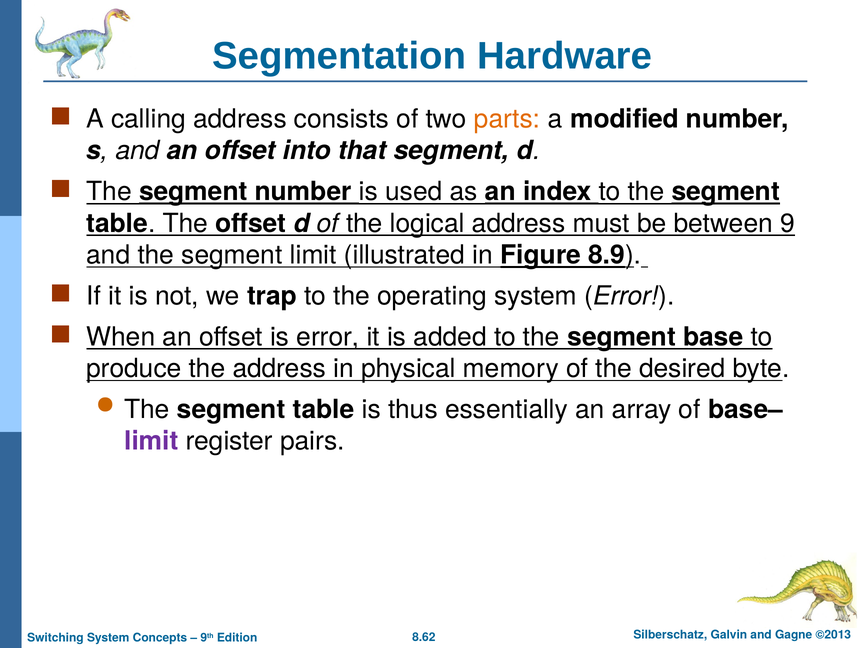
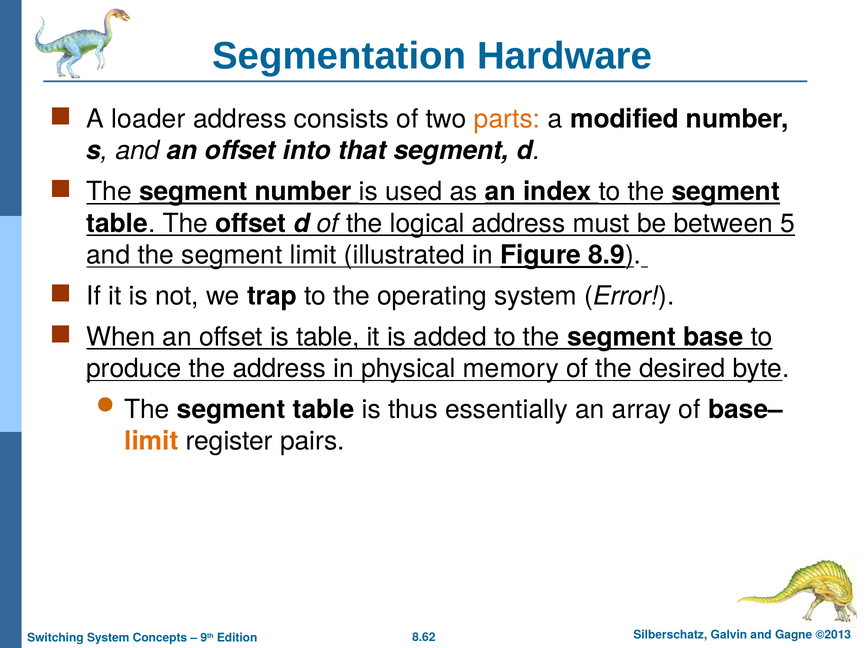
calling: calling -> loader
9: 9 -> 5
is error: error -> table
limit at (151, 442) colour: purple -> orange
